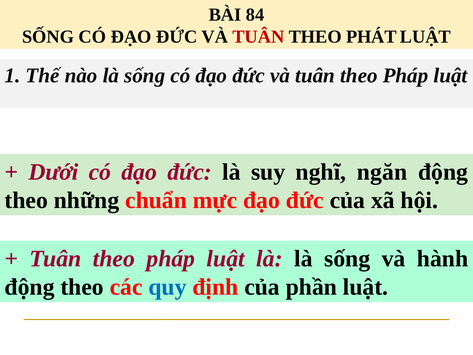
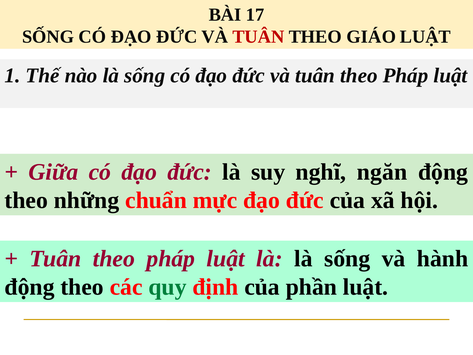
84: 84 -> 17
PHÁT: PHÁT -> GIÁO
Dưới: Dưới -> Giữa
quy colour: blue -> green
